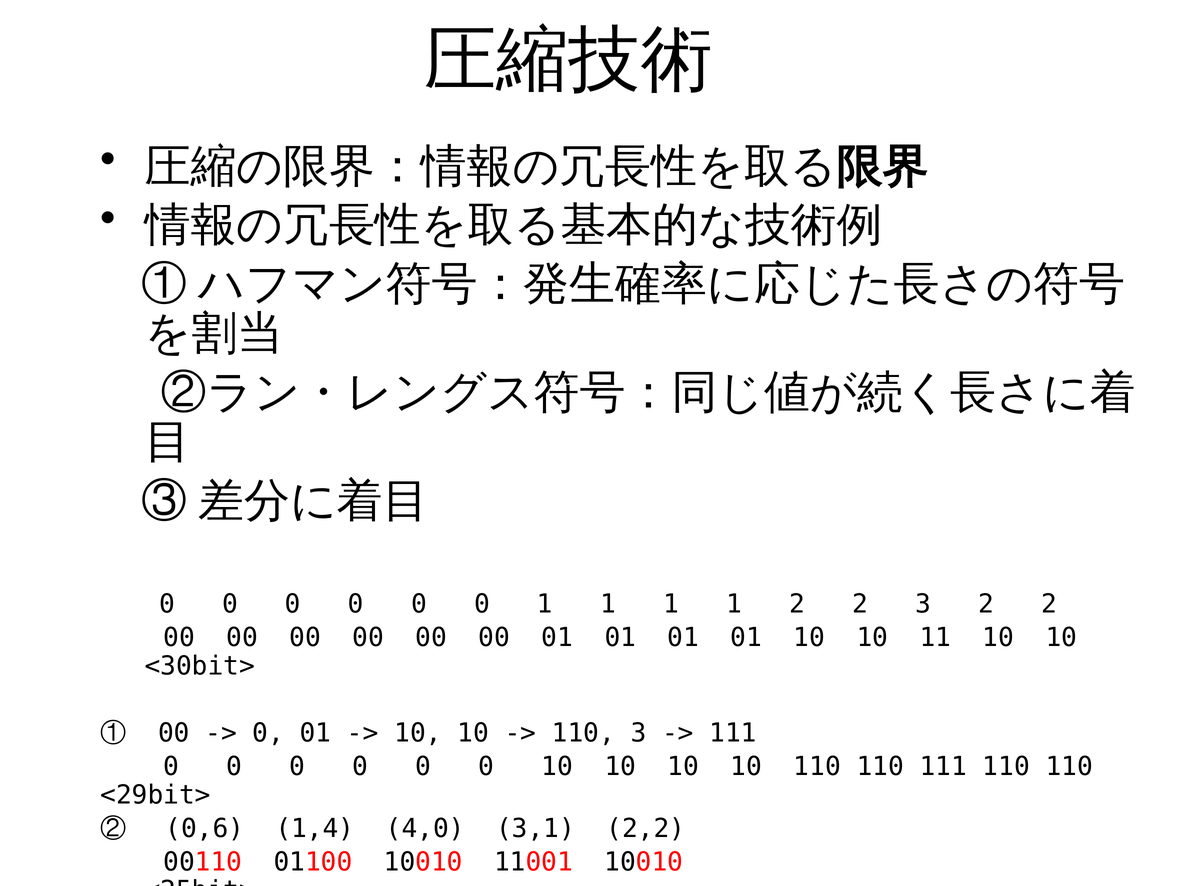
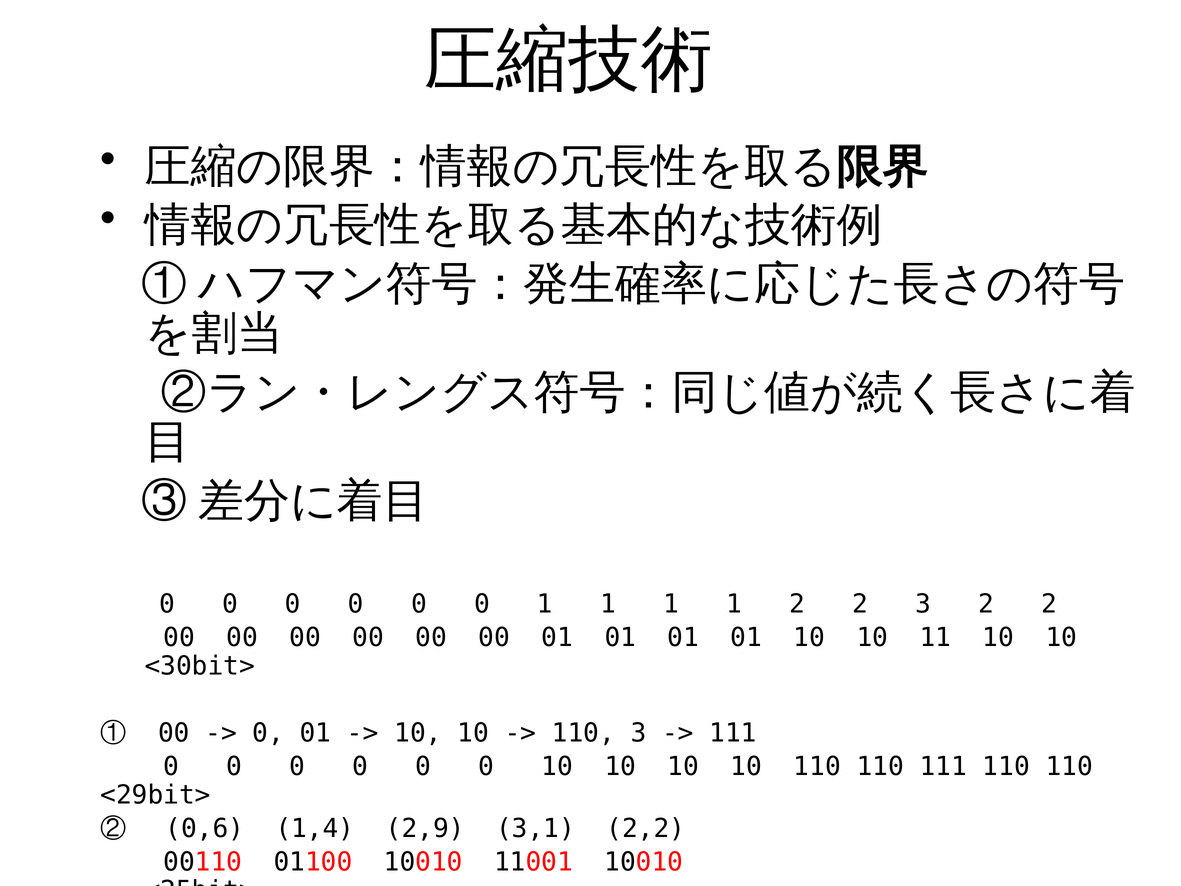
4,0: 4,0 -> 2,9
